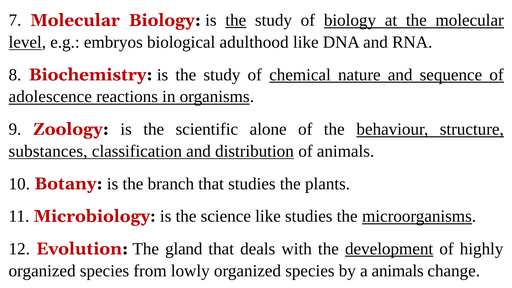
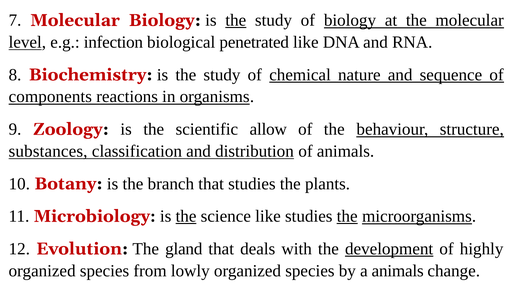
embryos: embryos -> infection
adulthood: adulthood -> penetrated
adolescence: adolescence -> components
alone: alone -> allow
the at (186, 216) underline: none -> present
the at (347, 216) underline: none -> present
